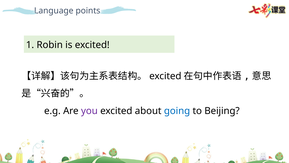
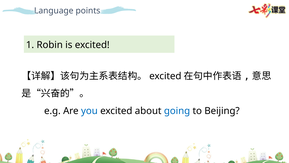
you colour: purple -> blue
